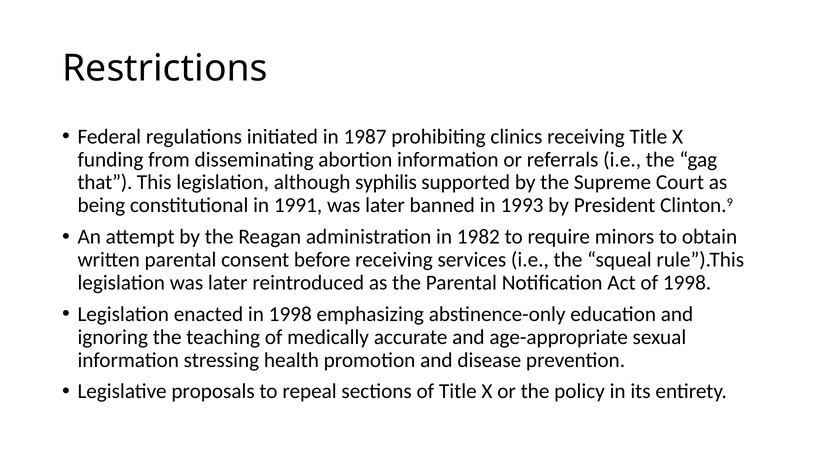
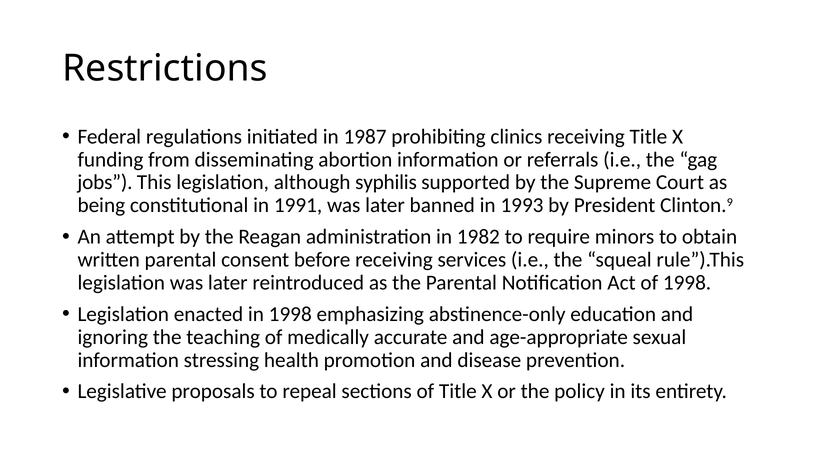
that: that -> jobs
